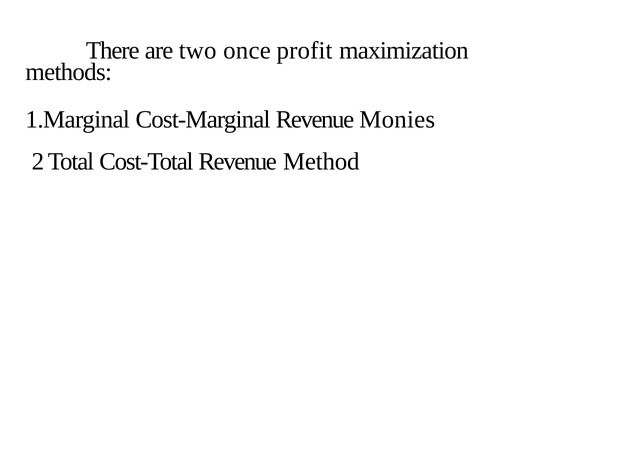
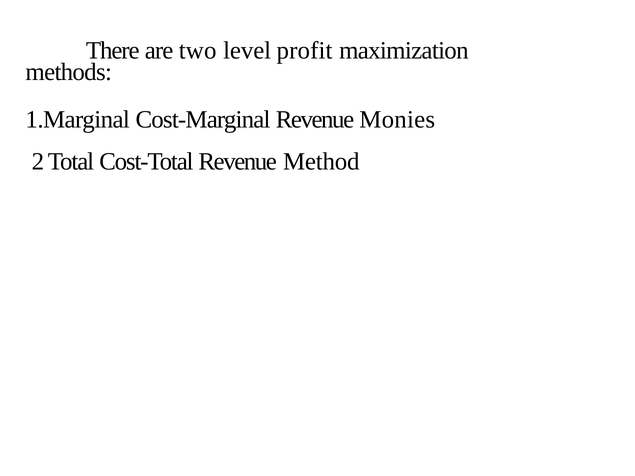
once: once -> level
